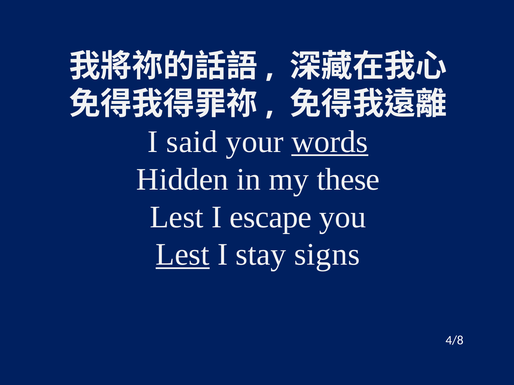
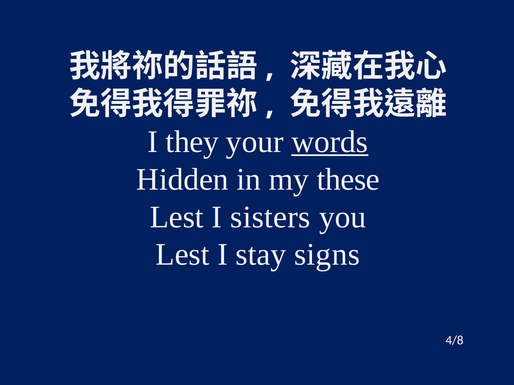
said: said -> they
escape: escape -> sisters
Lest at (183, 255) underline: present -> none
